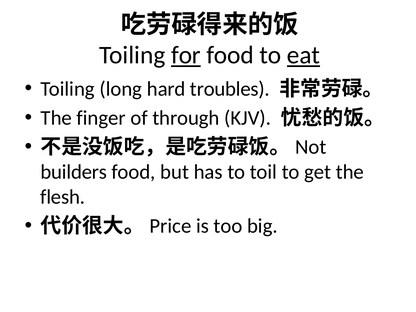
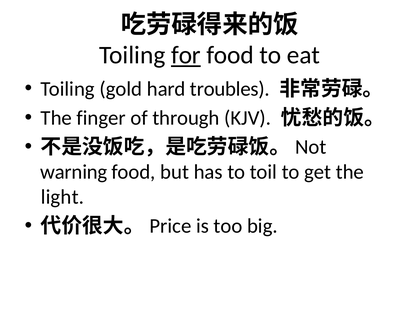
eat underline: present -> none
long: long -> gold
builders: builders -> warning
flesh: flesh -> light
